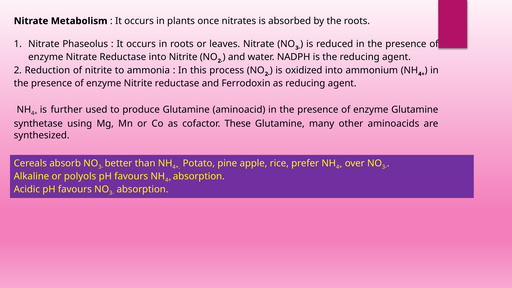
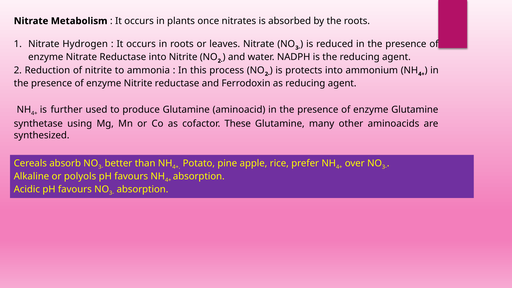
Phaseolus: Phaseolus -> Hydrogen
oxidized: oxidized -> protects
